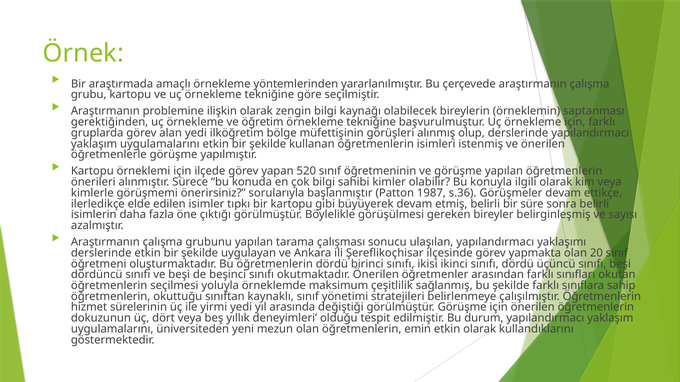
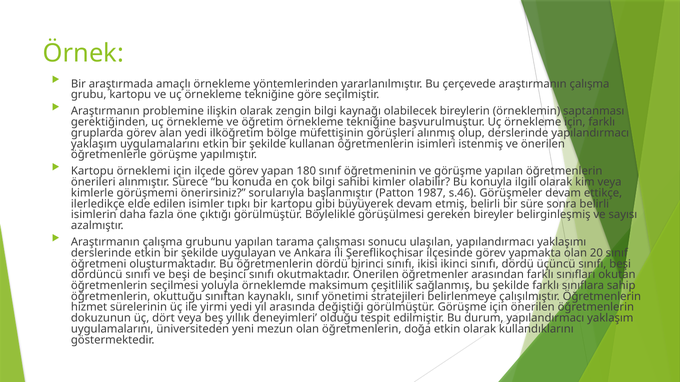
520: 520 -> 180
s.36: s.36 -> s.46
emin: emin -> doğa
